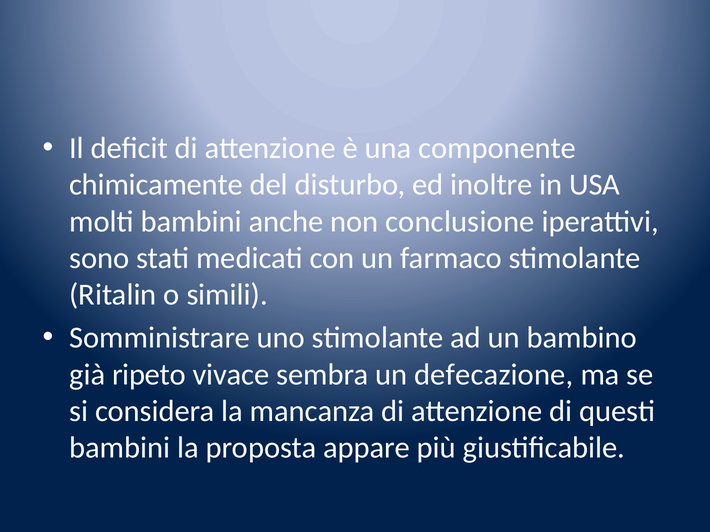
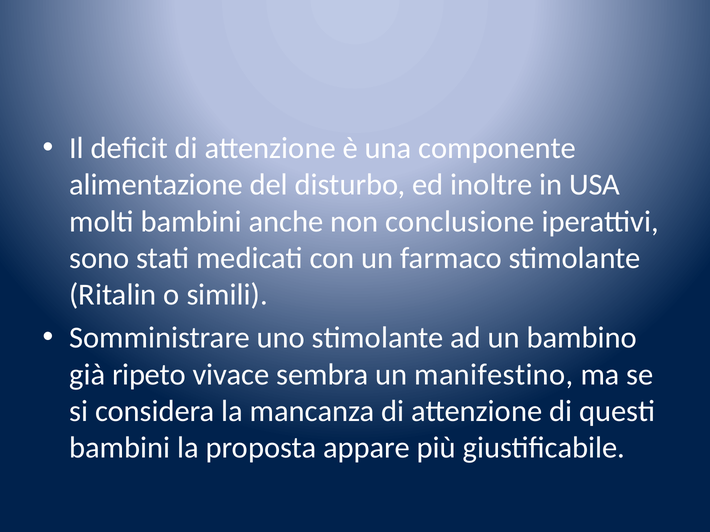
chimicamente: chimicamente -> alimentazione
defecazione: defecazione -> manifestino
